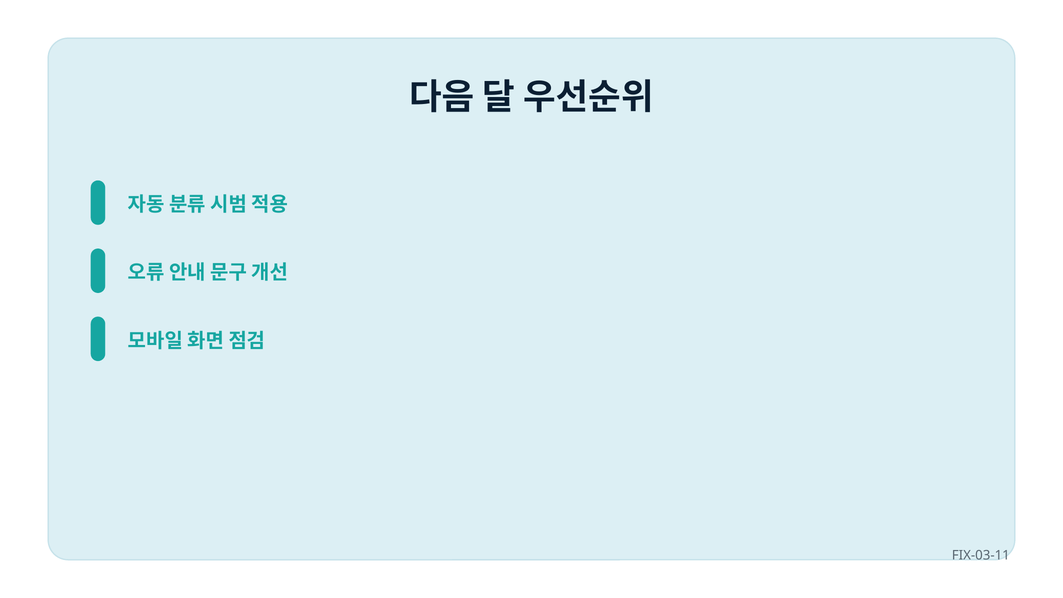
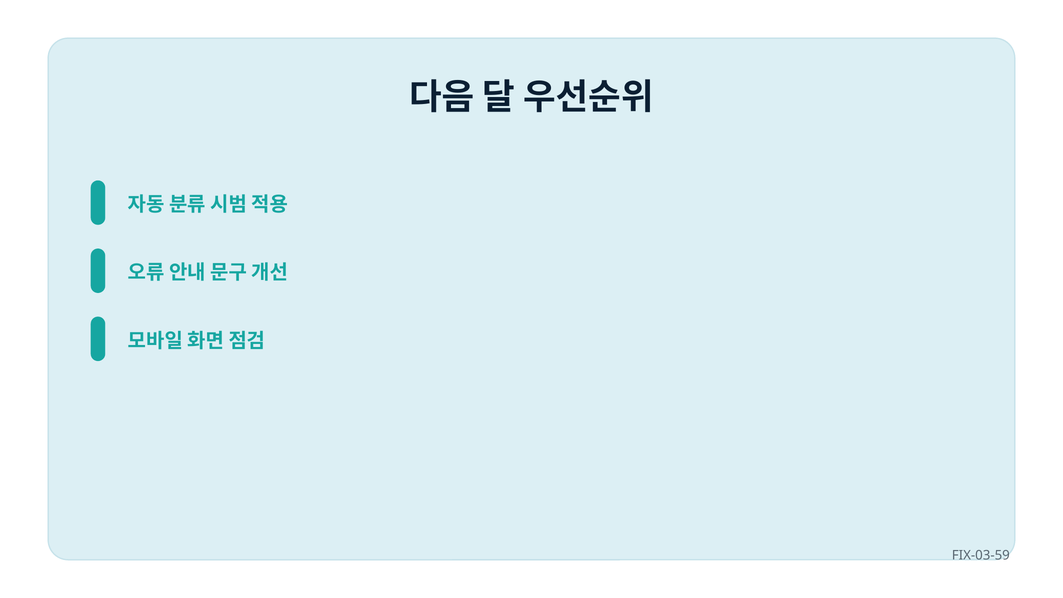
FIX-03-11: FIX-03-11 -> FIX-03-59
